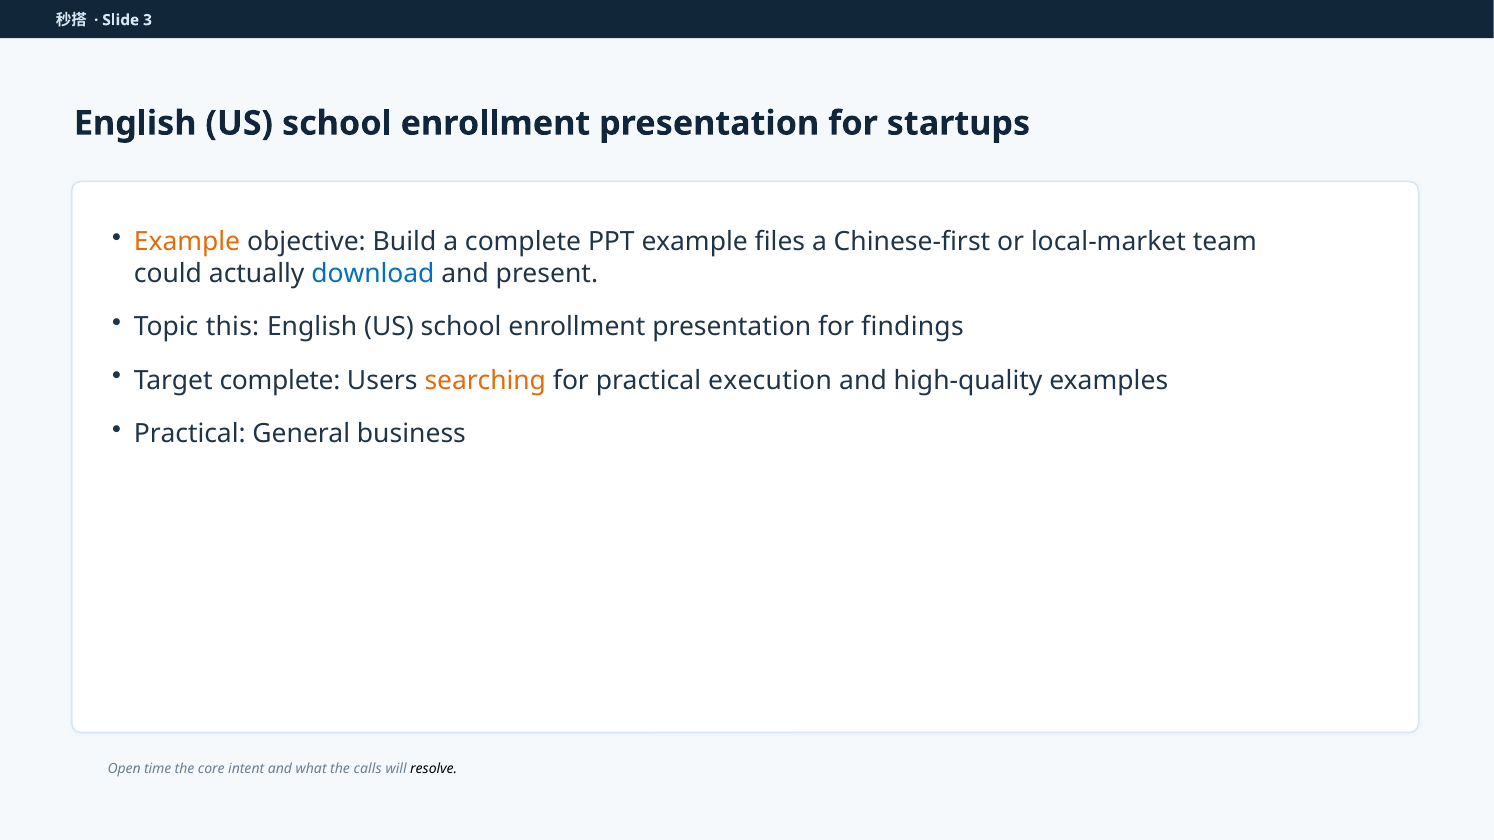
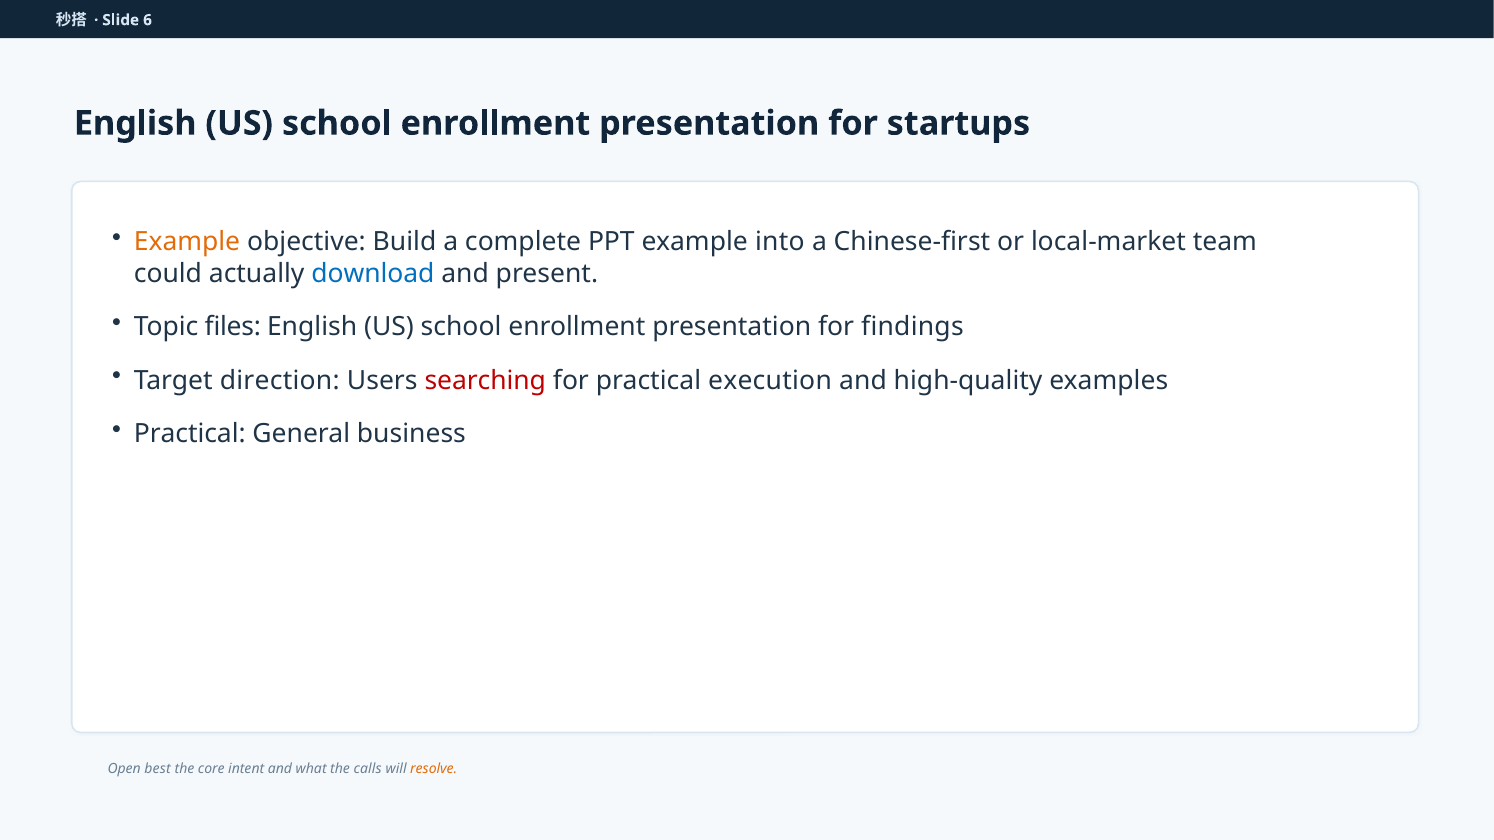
3: 3 -> 6
files: files -> into
this: this -> files
Target complete: complete -> direction
searching colour: orange -> red
time: time -> best
resolve colour: black -> orange
